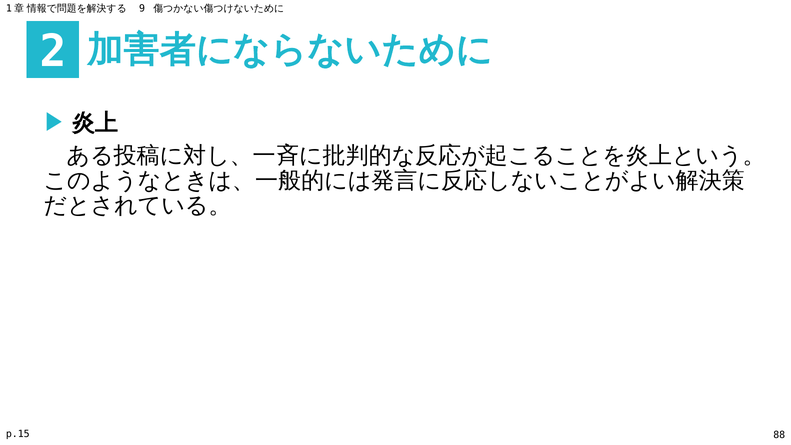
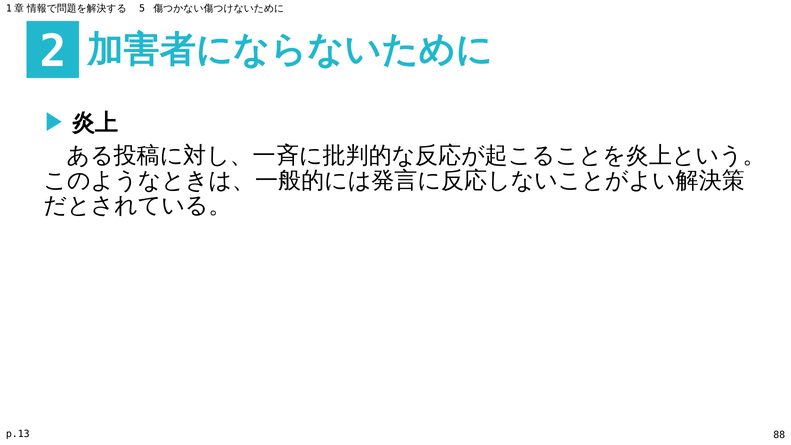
9: 9 -> 5
p.15: p.15 -> p.13
